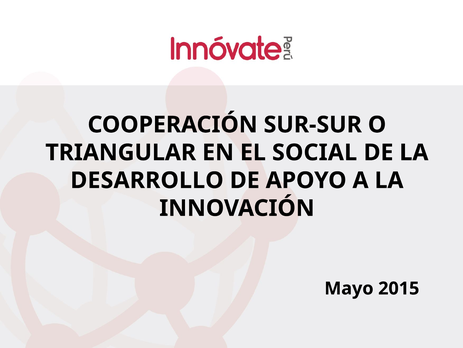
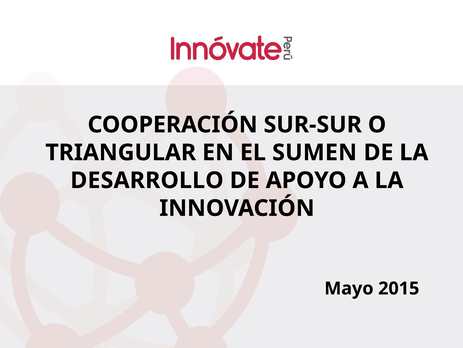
SOCIAL: SOCIAL -> SUMEN
